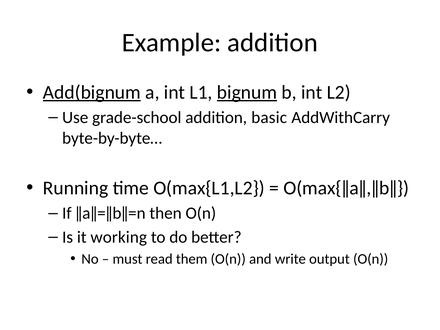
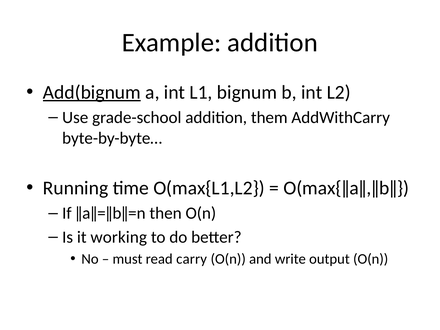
bignum underline: present -> none
basic: basic -> them
them: them -> carry
